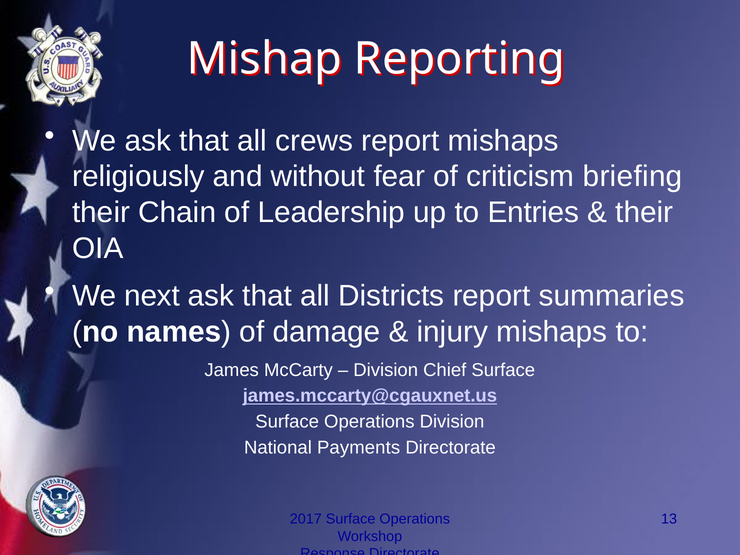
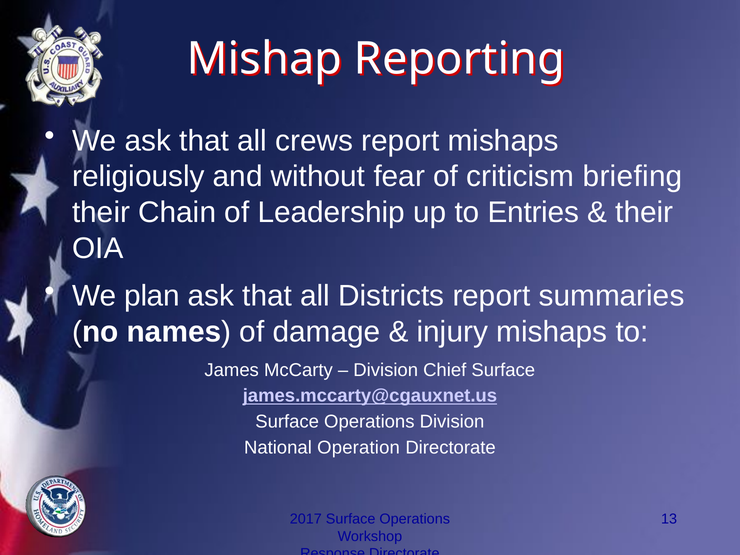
next: next -> plan
Payments: Payments -> Operation
